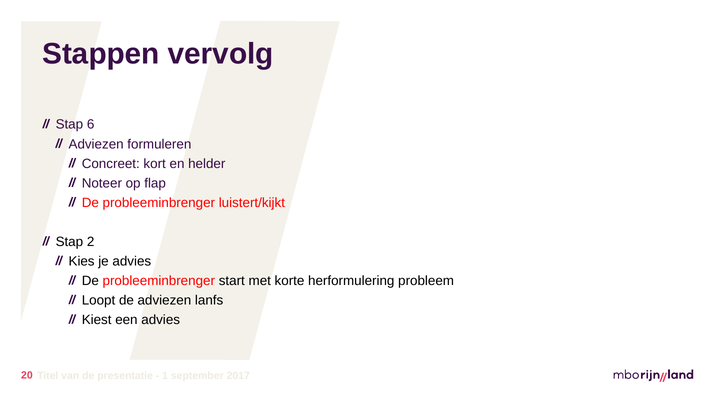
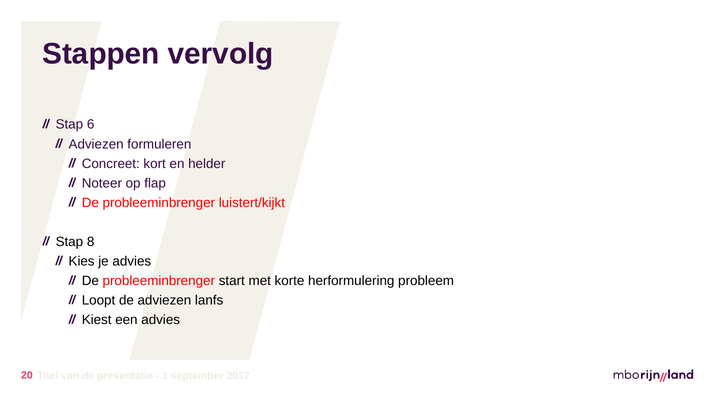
2: 2 -> 8
